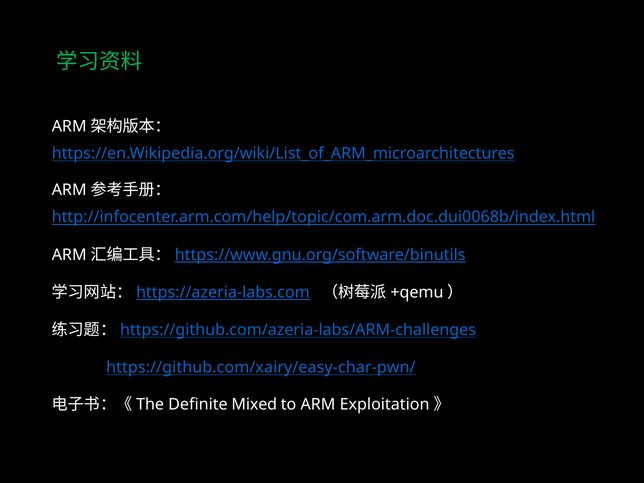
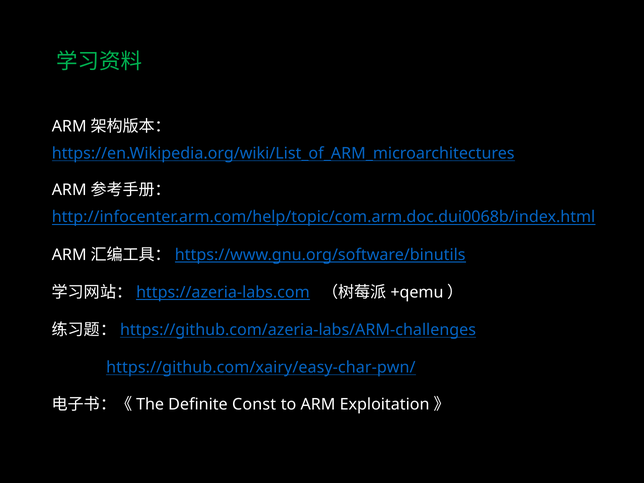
Mixed: Mixed -> Const
